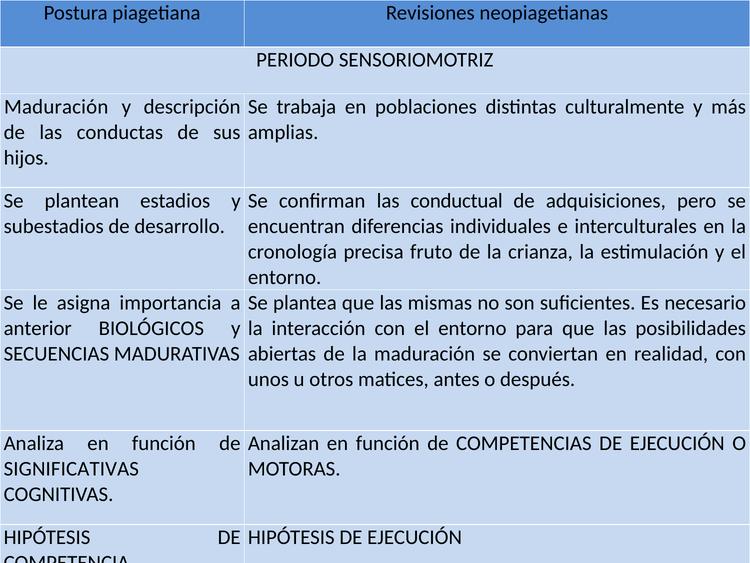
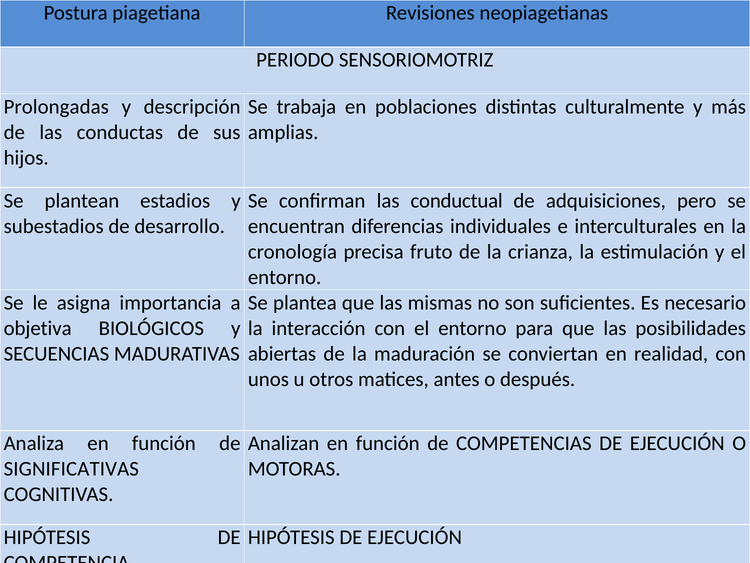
Maduración at (56, 107): Maduración -> Prolongadas
anterior: anterior -> objetiva
